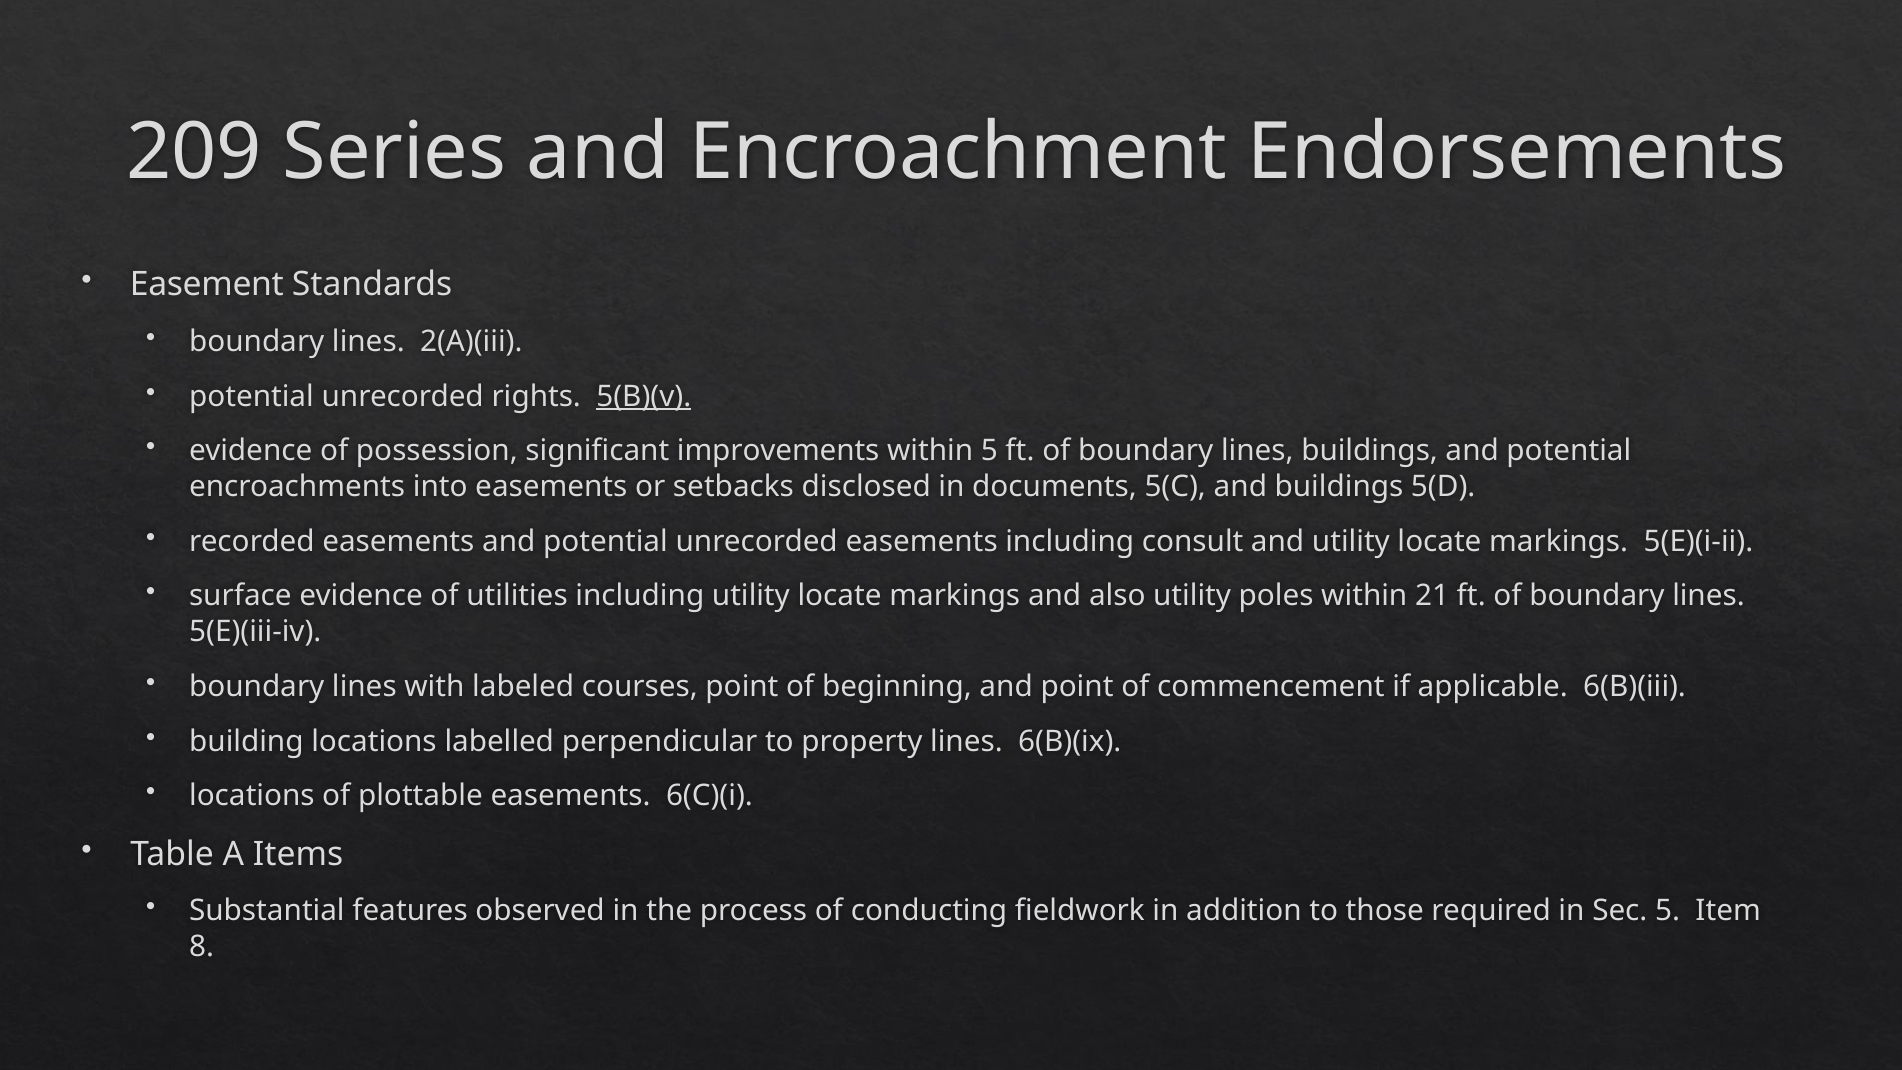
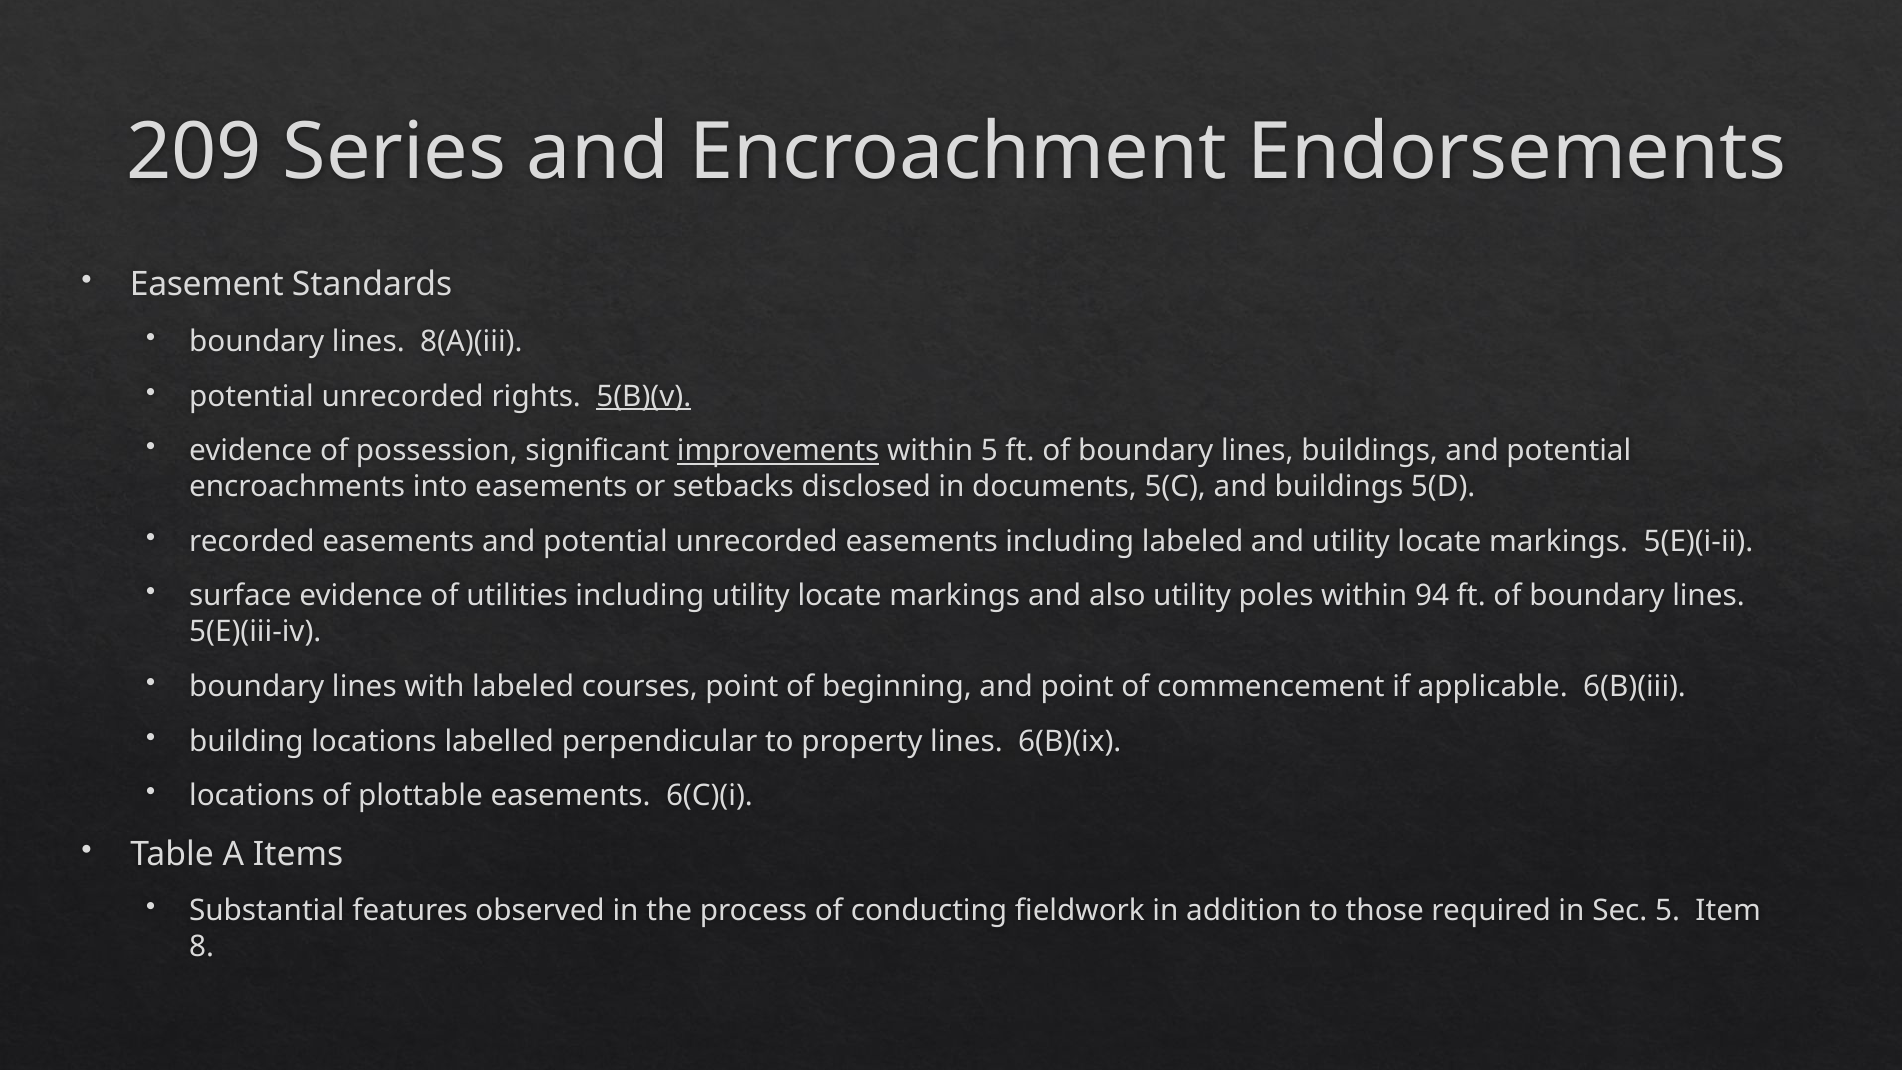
2(A)(iii: 2(A)(iii -> 8(A)(iii
improvements underline: none -> present
including consult: consult -> labeled
21: 21 -> 94
